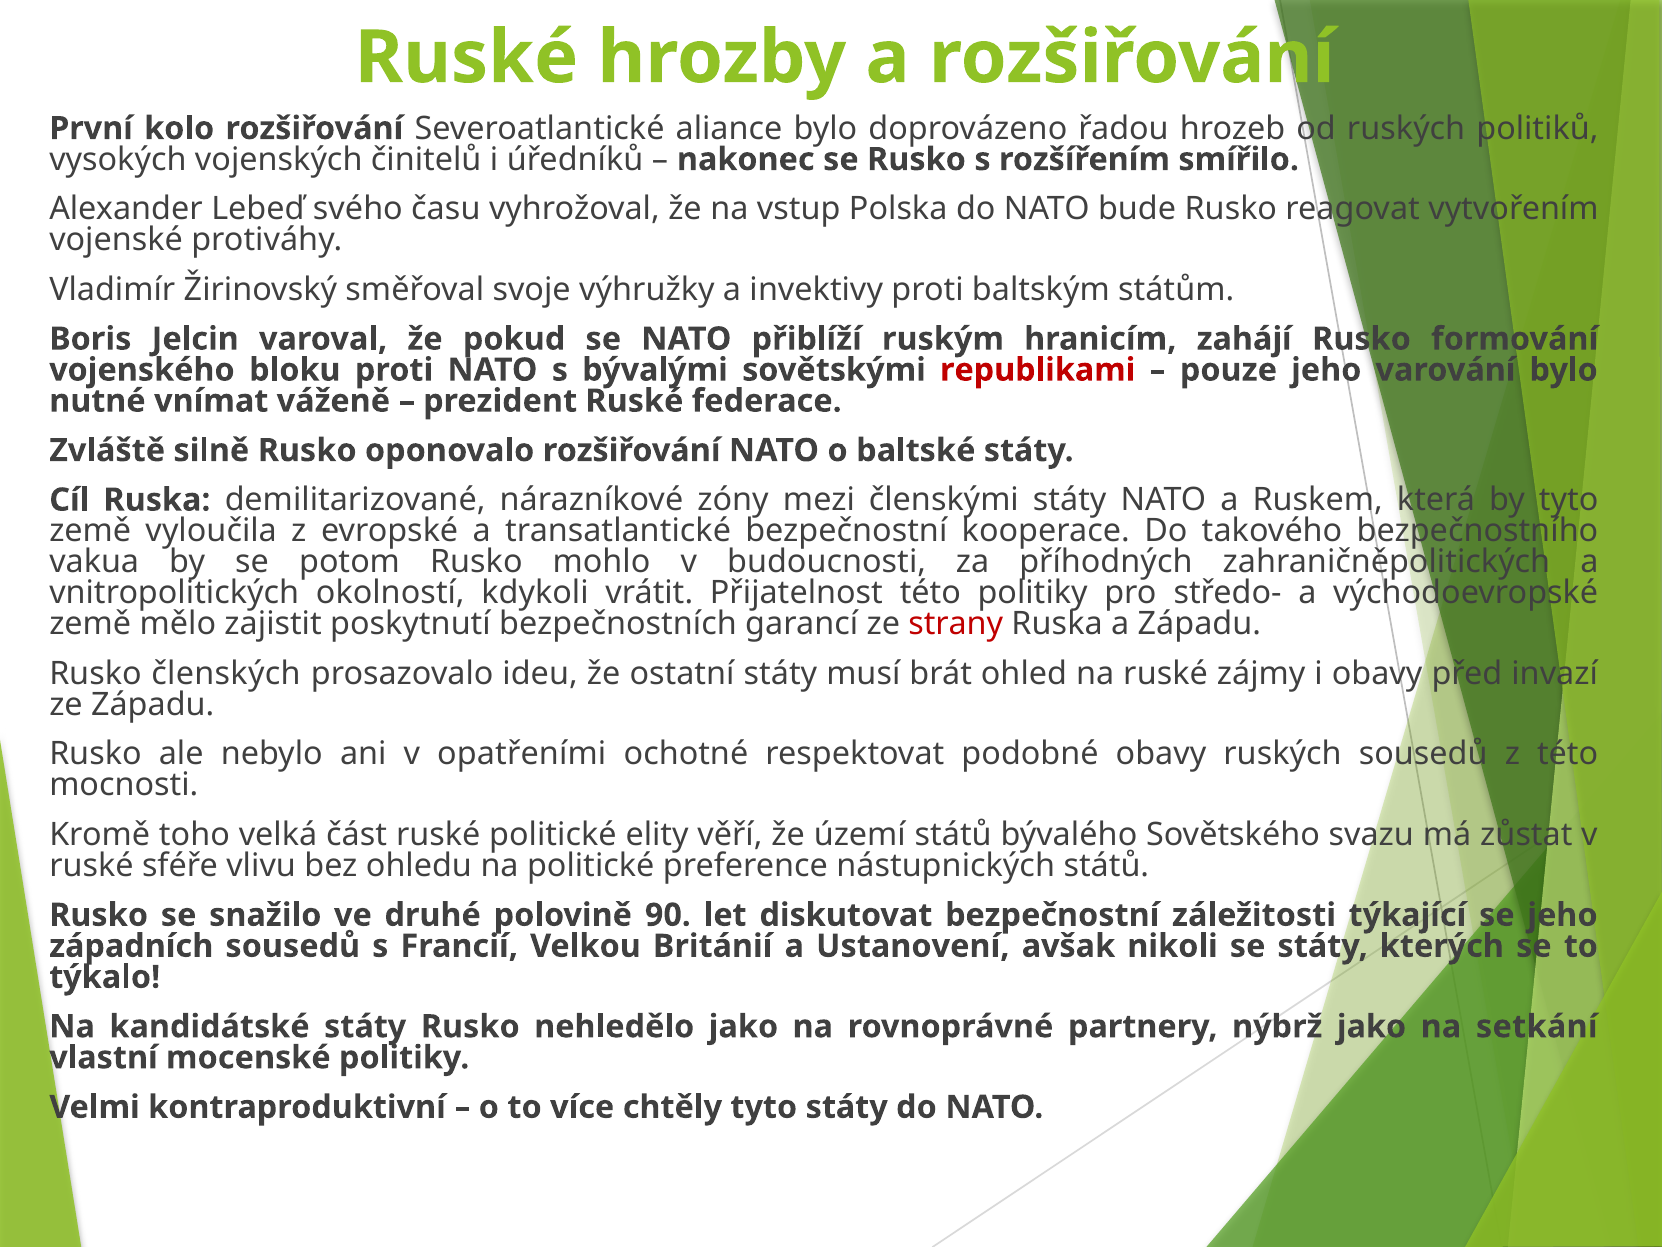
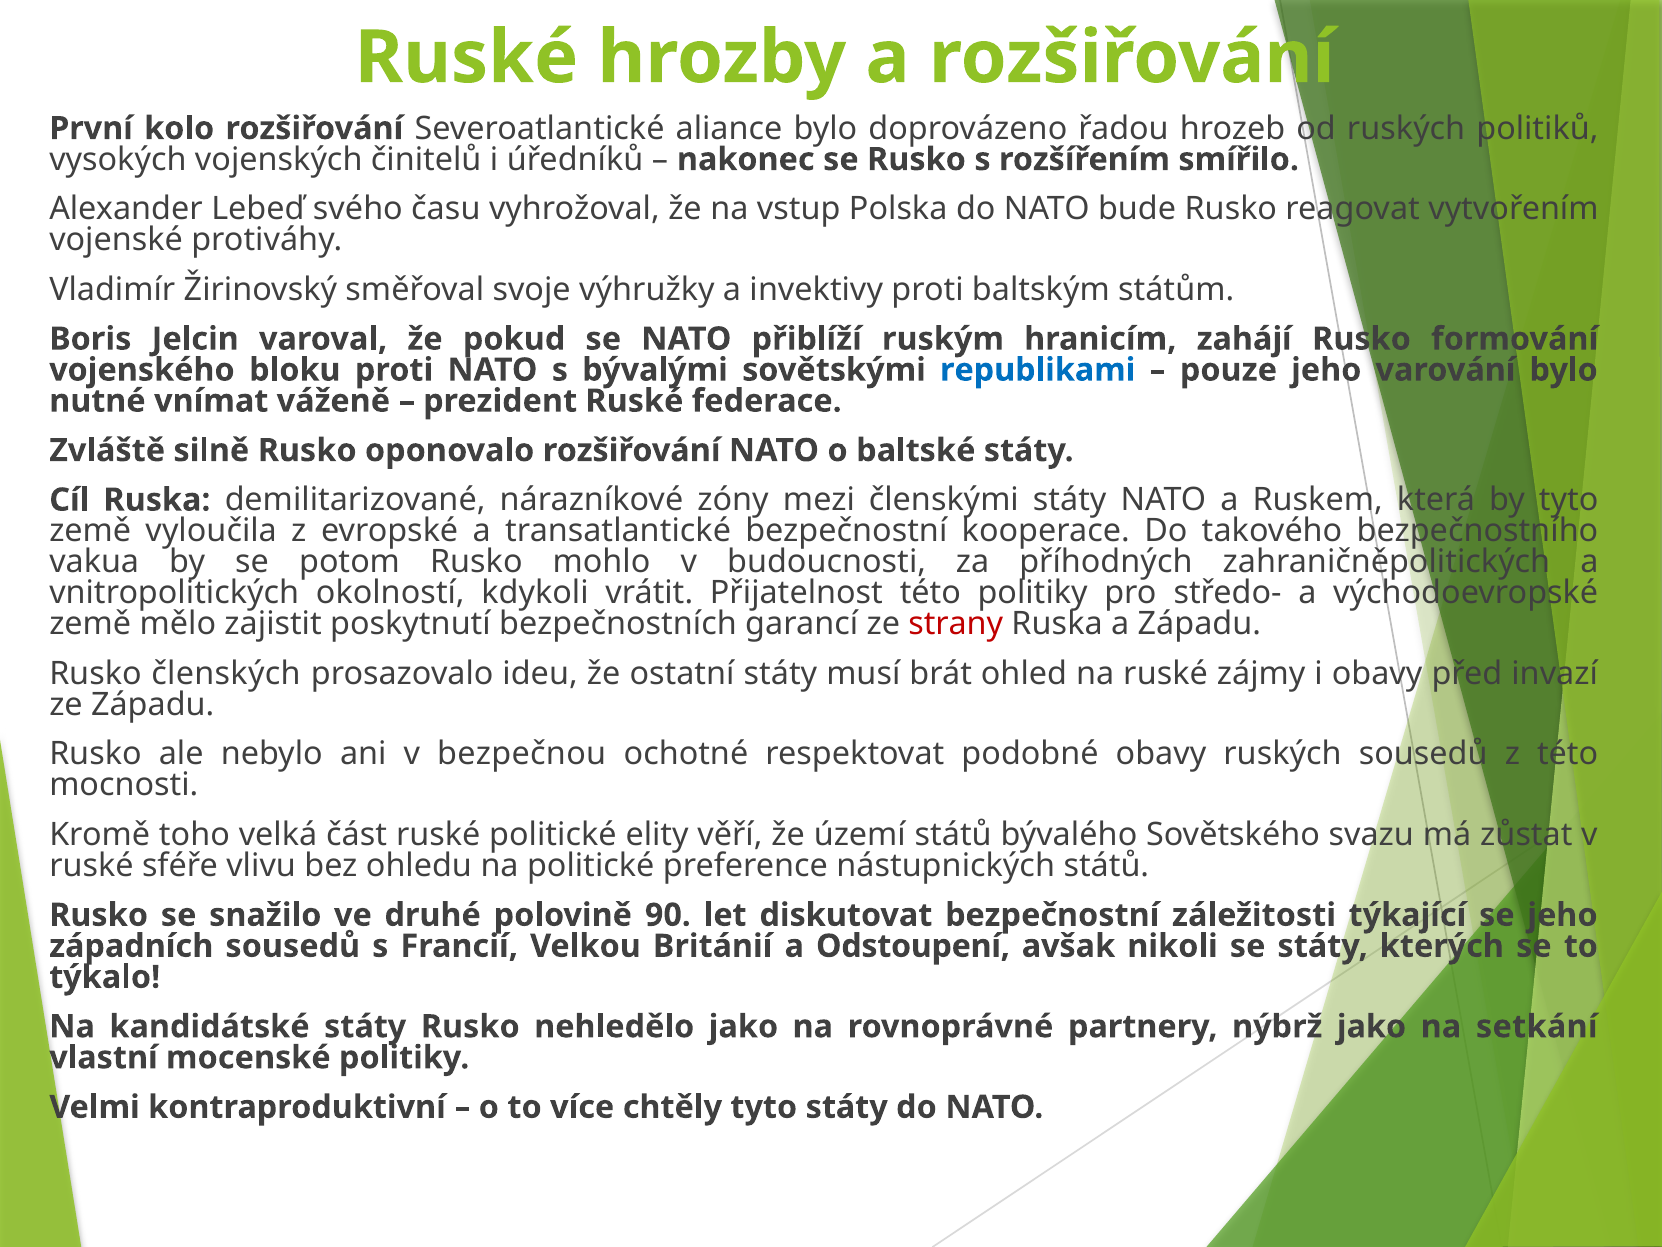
republikami colour: red -> blue
opatřeními: opatřeními -> bezpečnou
Ustanovení: Ustanovení -> Odstoupení
